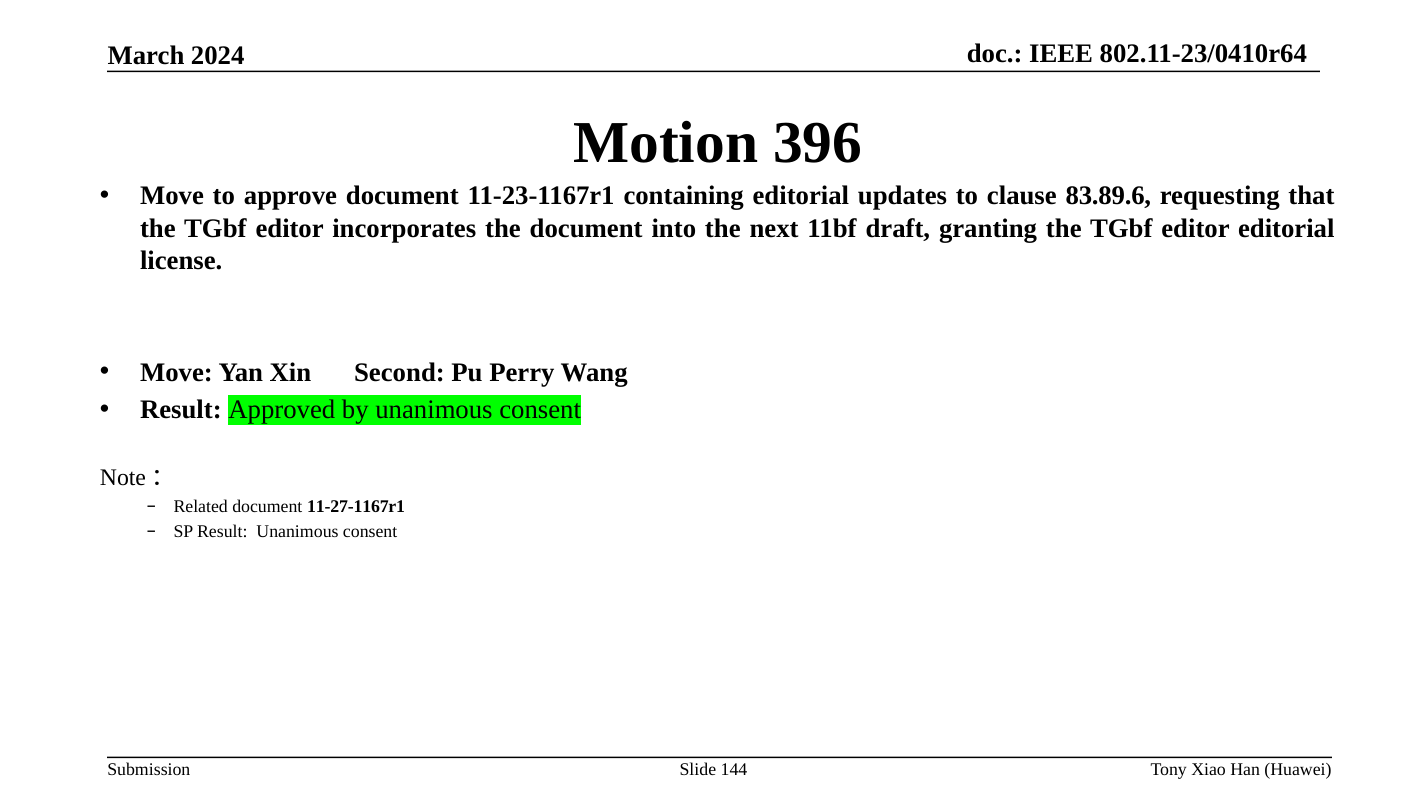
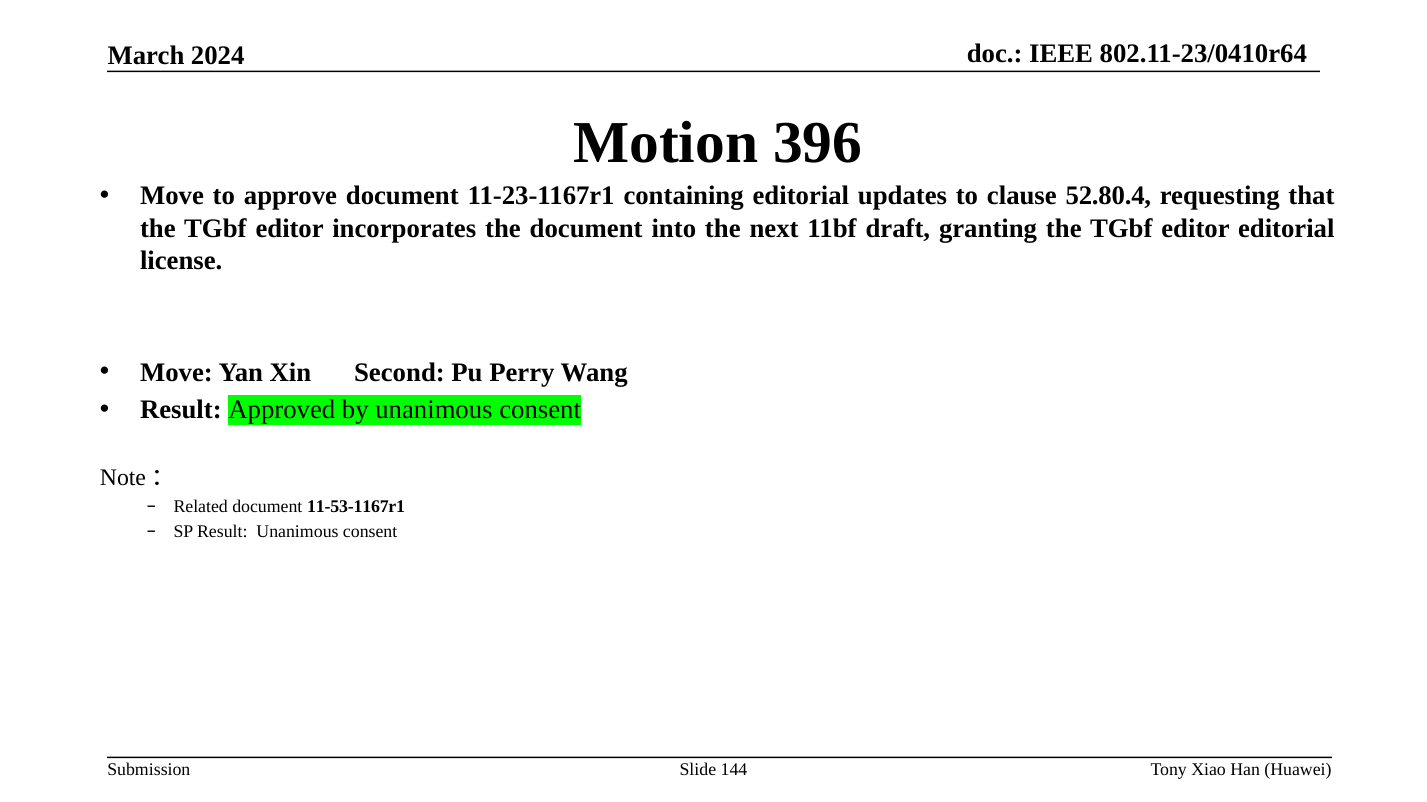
83.89.6: 83.89.6 -> 52.80.4
11-27-1167r1: 11-27-1167r1 -> 11-53-1167r1
